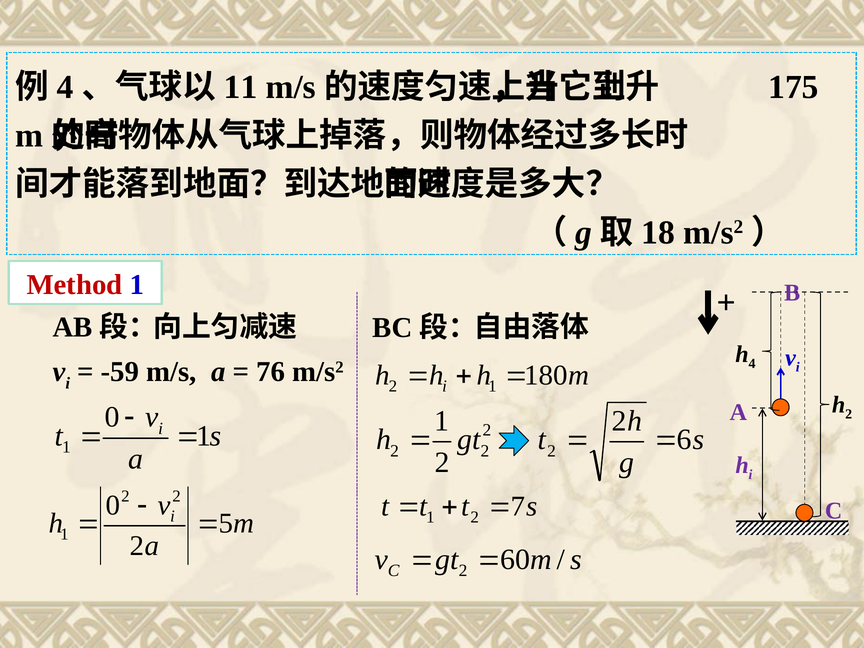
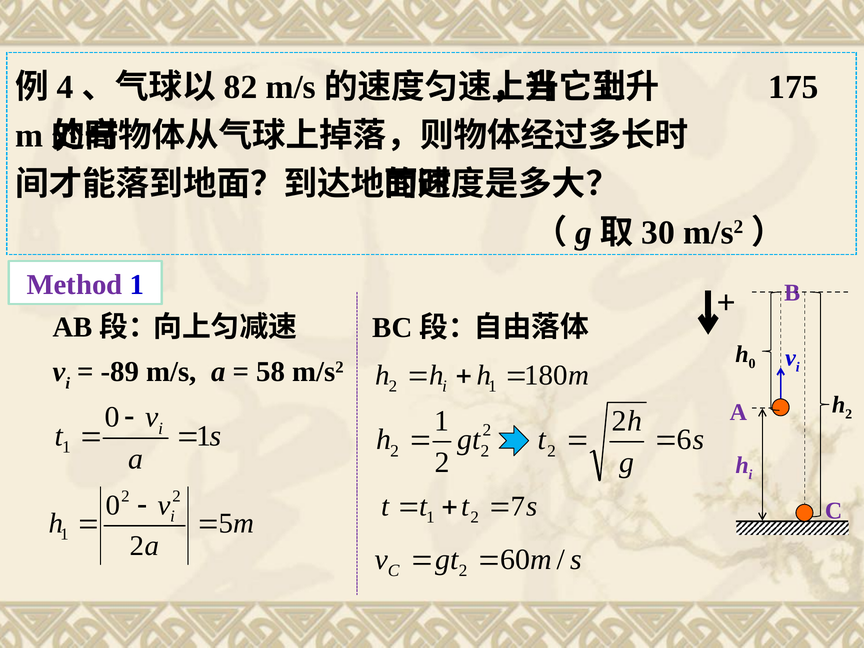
11: 11 -> 82
18: 18 -> 30
Method colour: red -> purple
4 at (752, 364): 4 -> 0
-59: -59 -> -89
76: 76 -> 58
